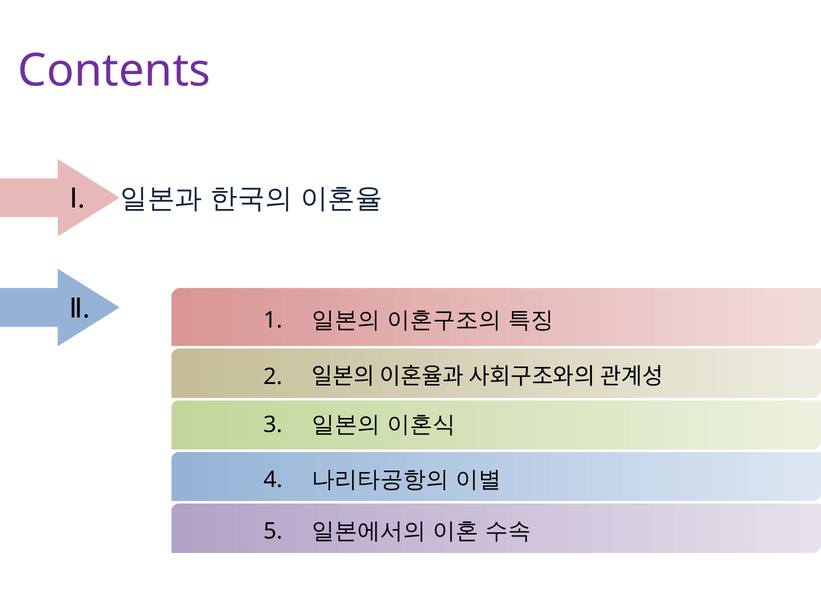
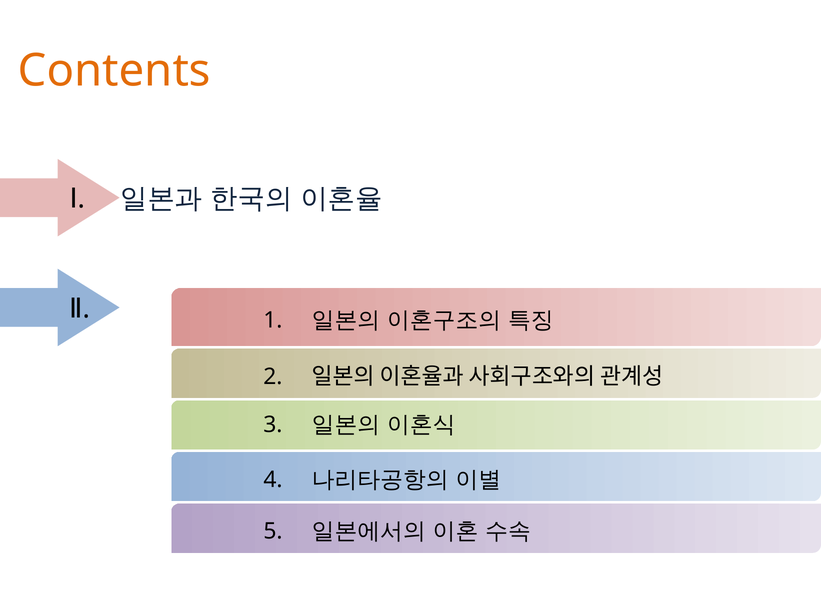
Contents colour: purple -> orange
